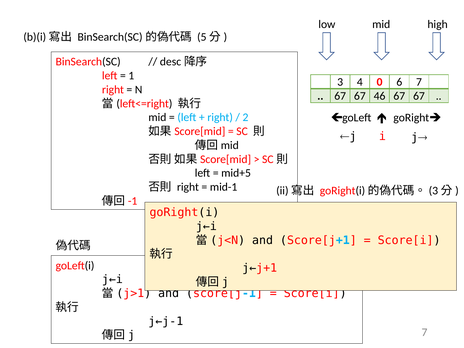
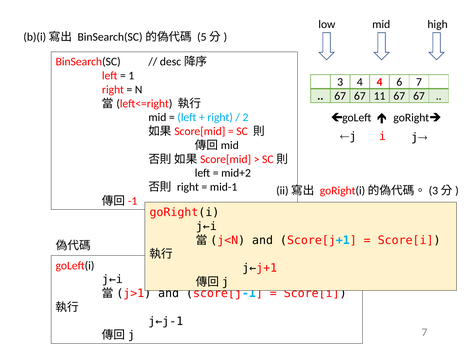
4 0: 0 -> 4
46: 46 -> 11
mid+5: mid+5 -> mid+2
